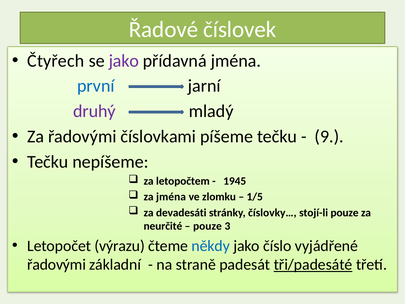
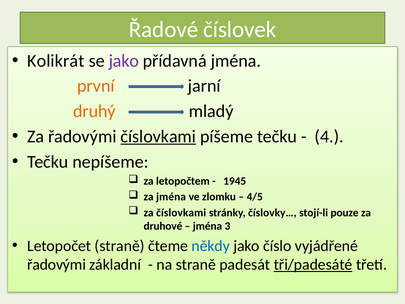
Čtyřech: Čtyřech -> Kolikrát
první colour: blue -> orange
druhý colour: purple -> orange
číslovkami at (158, 136) underline: none -> present
9: 9 -> 4
1/5: 1/5 -> 4/5
za devadesáti: devadesáti -> číslovkami
neurčité: neurčité -> druhové
pouze at (207, 226): pouze -> jména
Letopočet výrazu: výrazu -> straně
